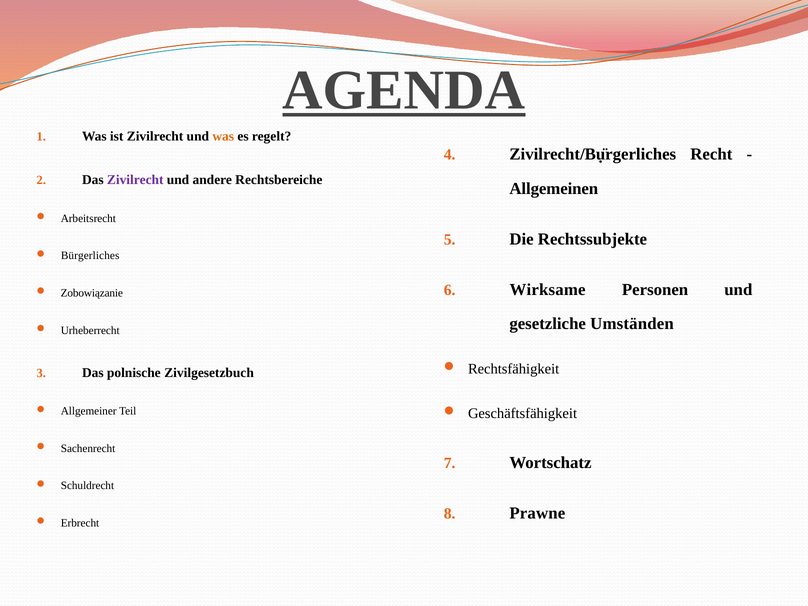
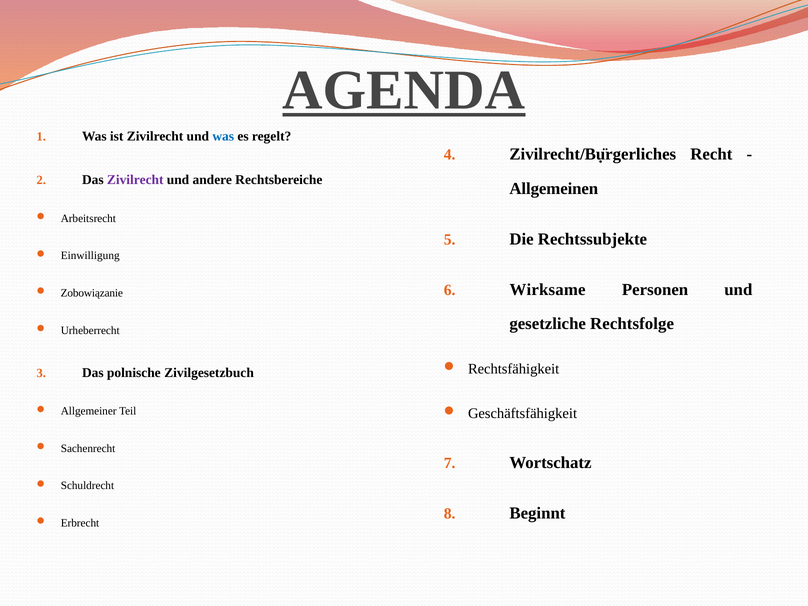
was at (223, 136) colour: orange -> blue
Bürgerliches: Bürgerliches -> Einwilligung
Umständen: Umständen -> Rechtsfolge
Prawne: Prawne -> Beginnt
